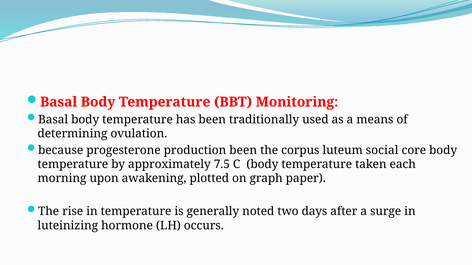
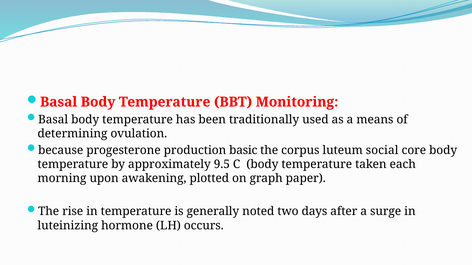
production been: been -> basic
7.5: 7.5 -> 9.5
